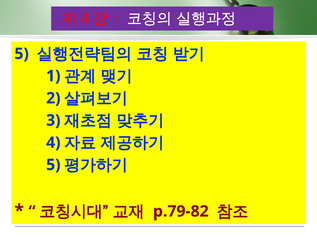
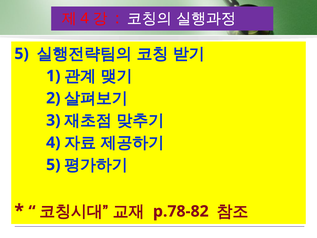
p.79-82: p.79-82 -> p.78-82
